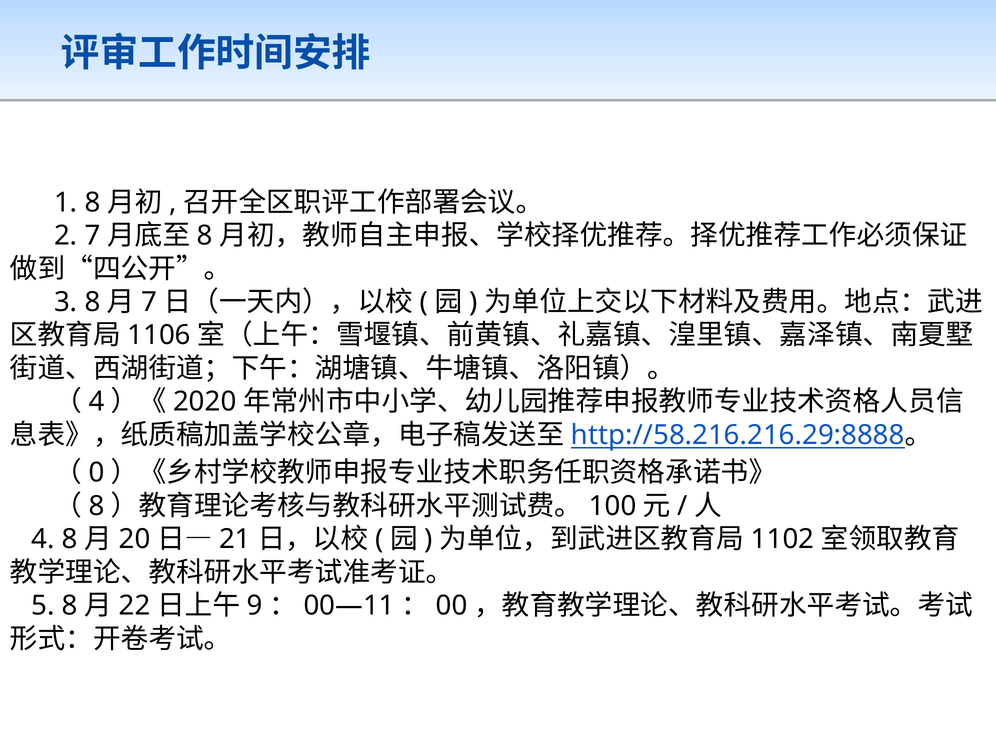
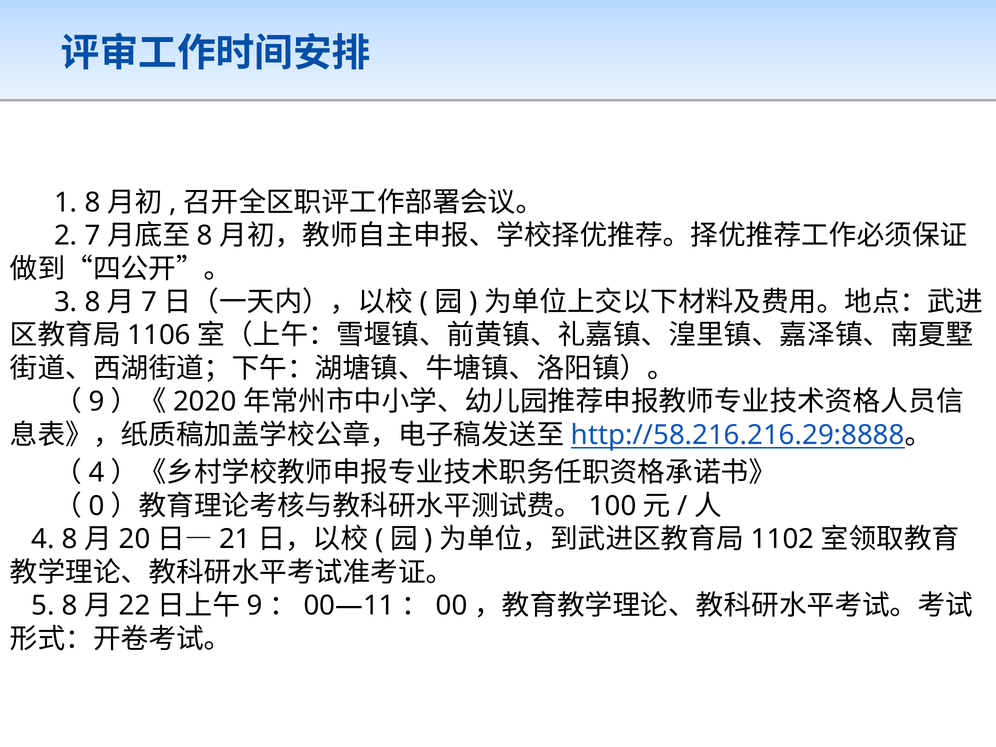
4 at (96, 402): 4 -> 9
0 at (96, 473): 0 -> 4
8 at (96, 506): 8 -> 0
